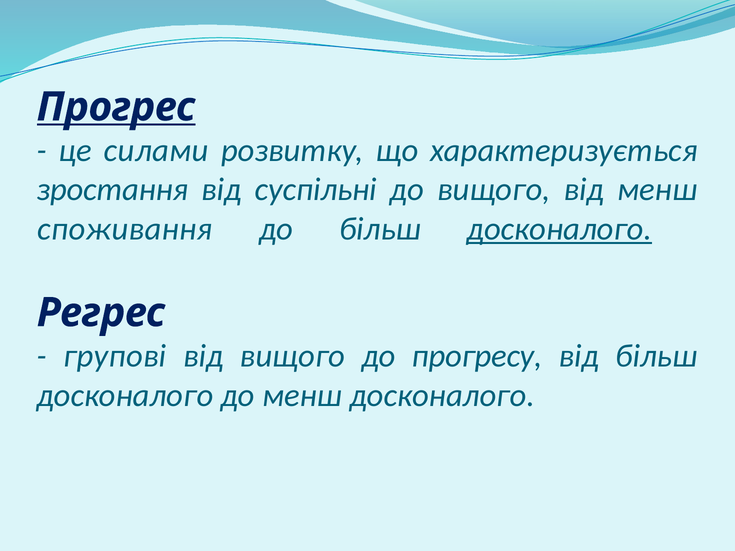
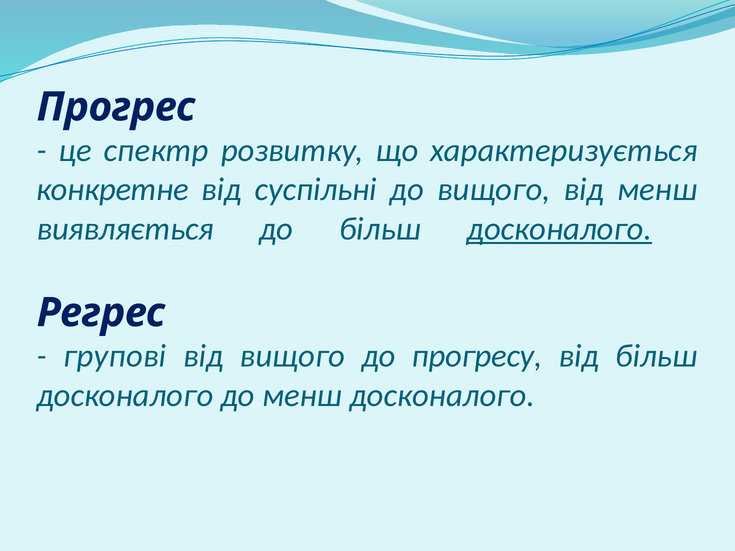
Прогрес underline: present -> none
силами: силами -> спектр
зростання: зростання -> конкретне
споживання: споживання -> виявляється
